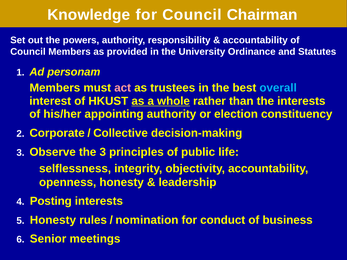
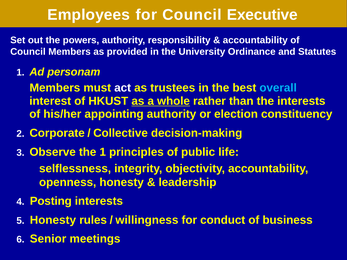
Knowledge: Knowledge -> Employees
Chairman: Chairman -> Executive
act colour: pink -> white
the 3: 3 -> 1
nomination: nomination -> willingness
